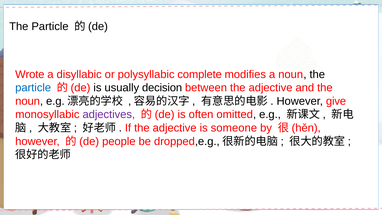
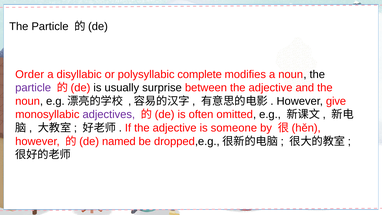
Wrote: Wrote -> Order
particle at (33, 88) colour: blue -> purple
decision: decision -> surprise
people: people -> named
